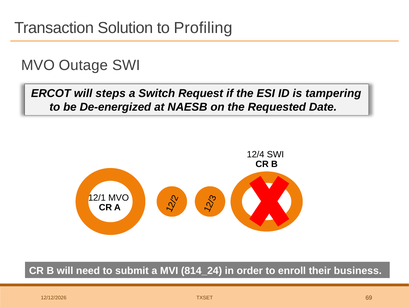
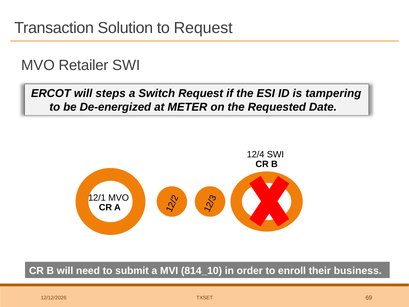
to Profiling: Profiling -> Request
Outage: Outage -> Retailer
NAESB: NAESB -> METER
814_24: 814_24 -> 814_10
